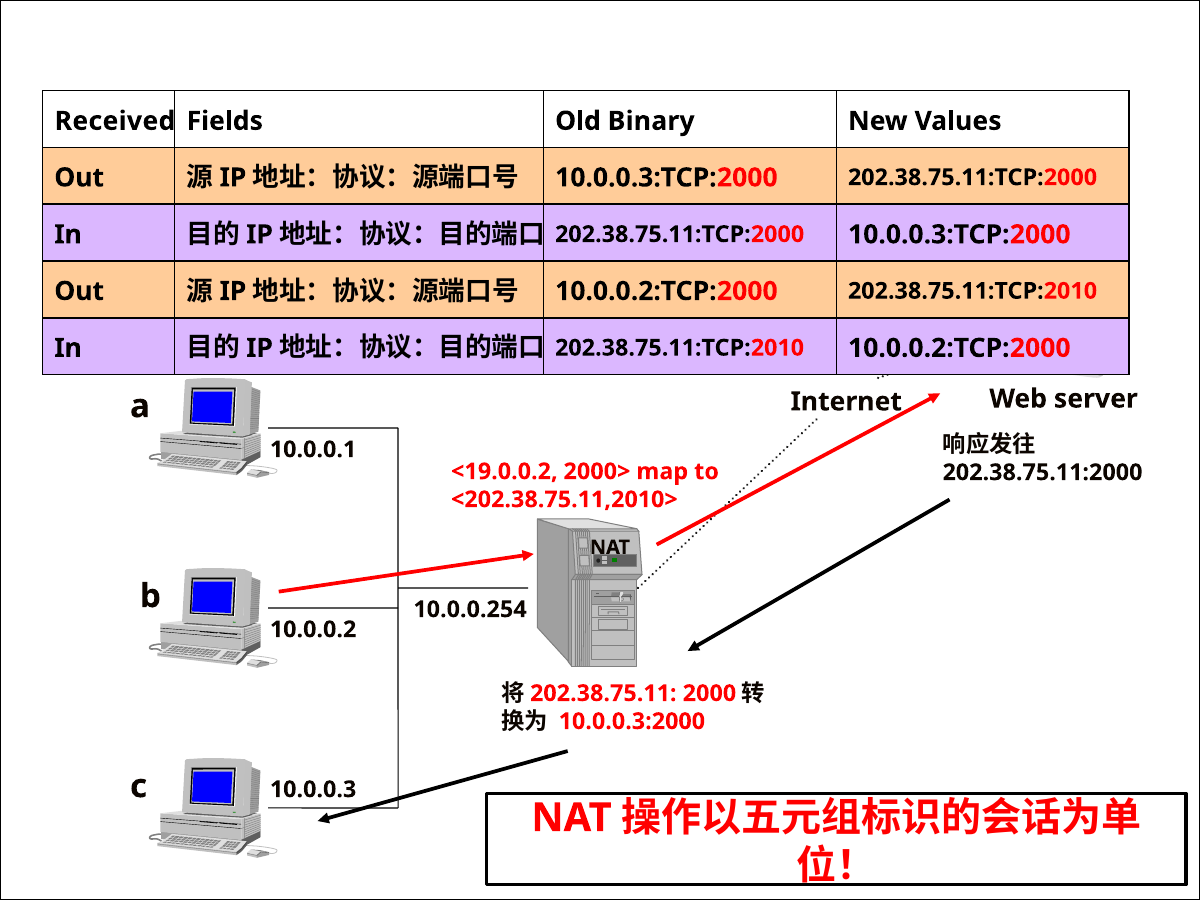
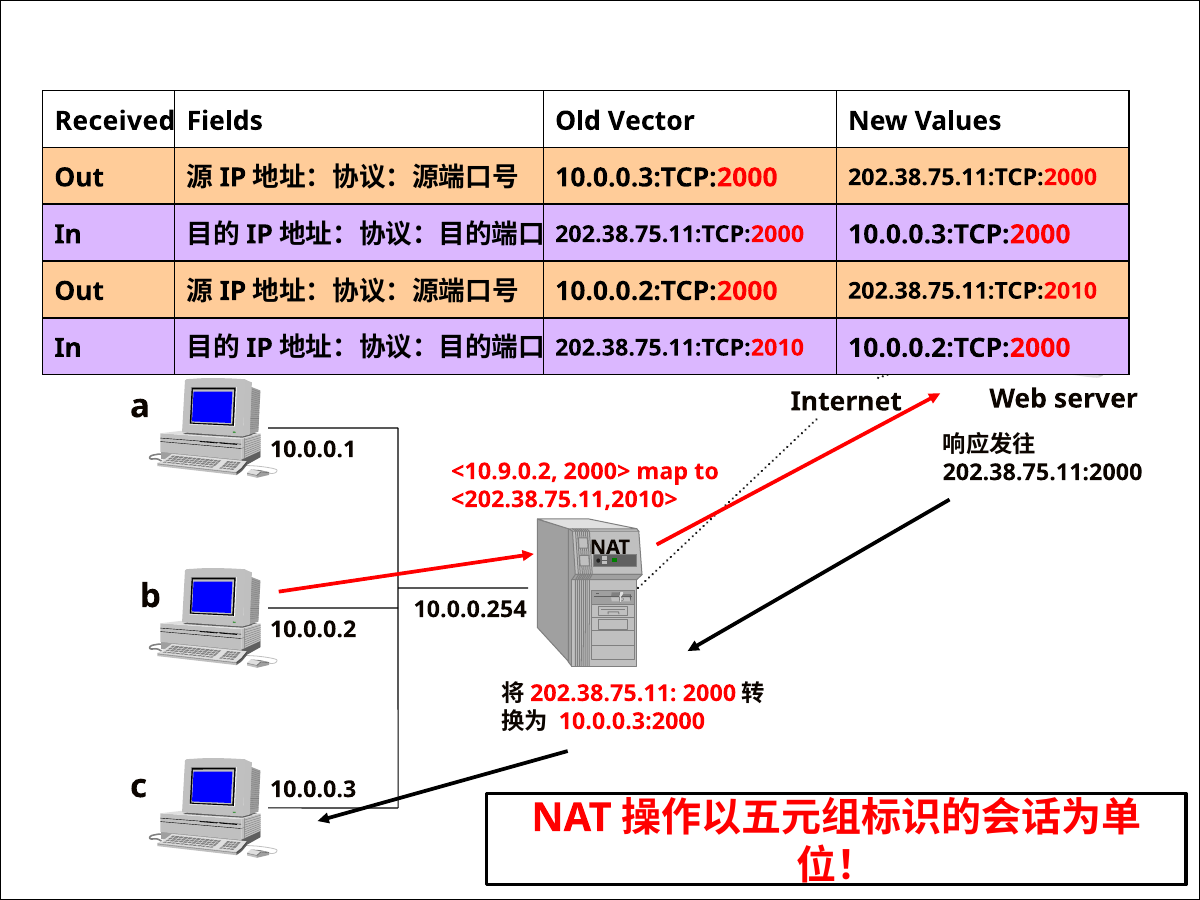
Binary: Binary -> Vector
<19.0.0.2: <19.0.0.2 -> <10.9.0.2
